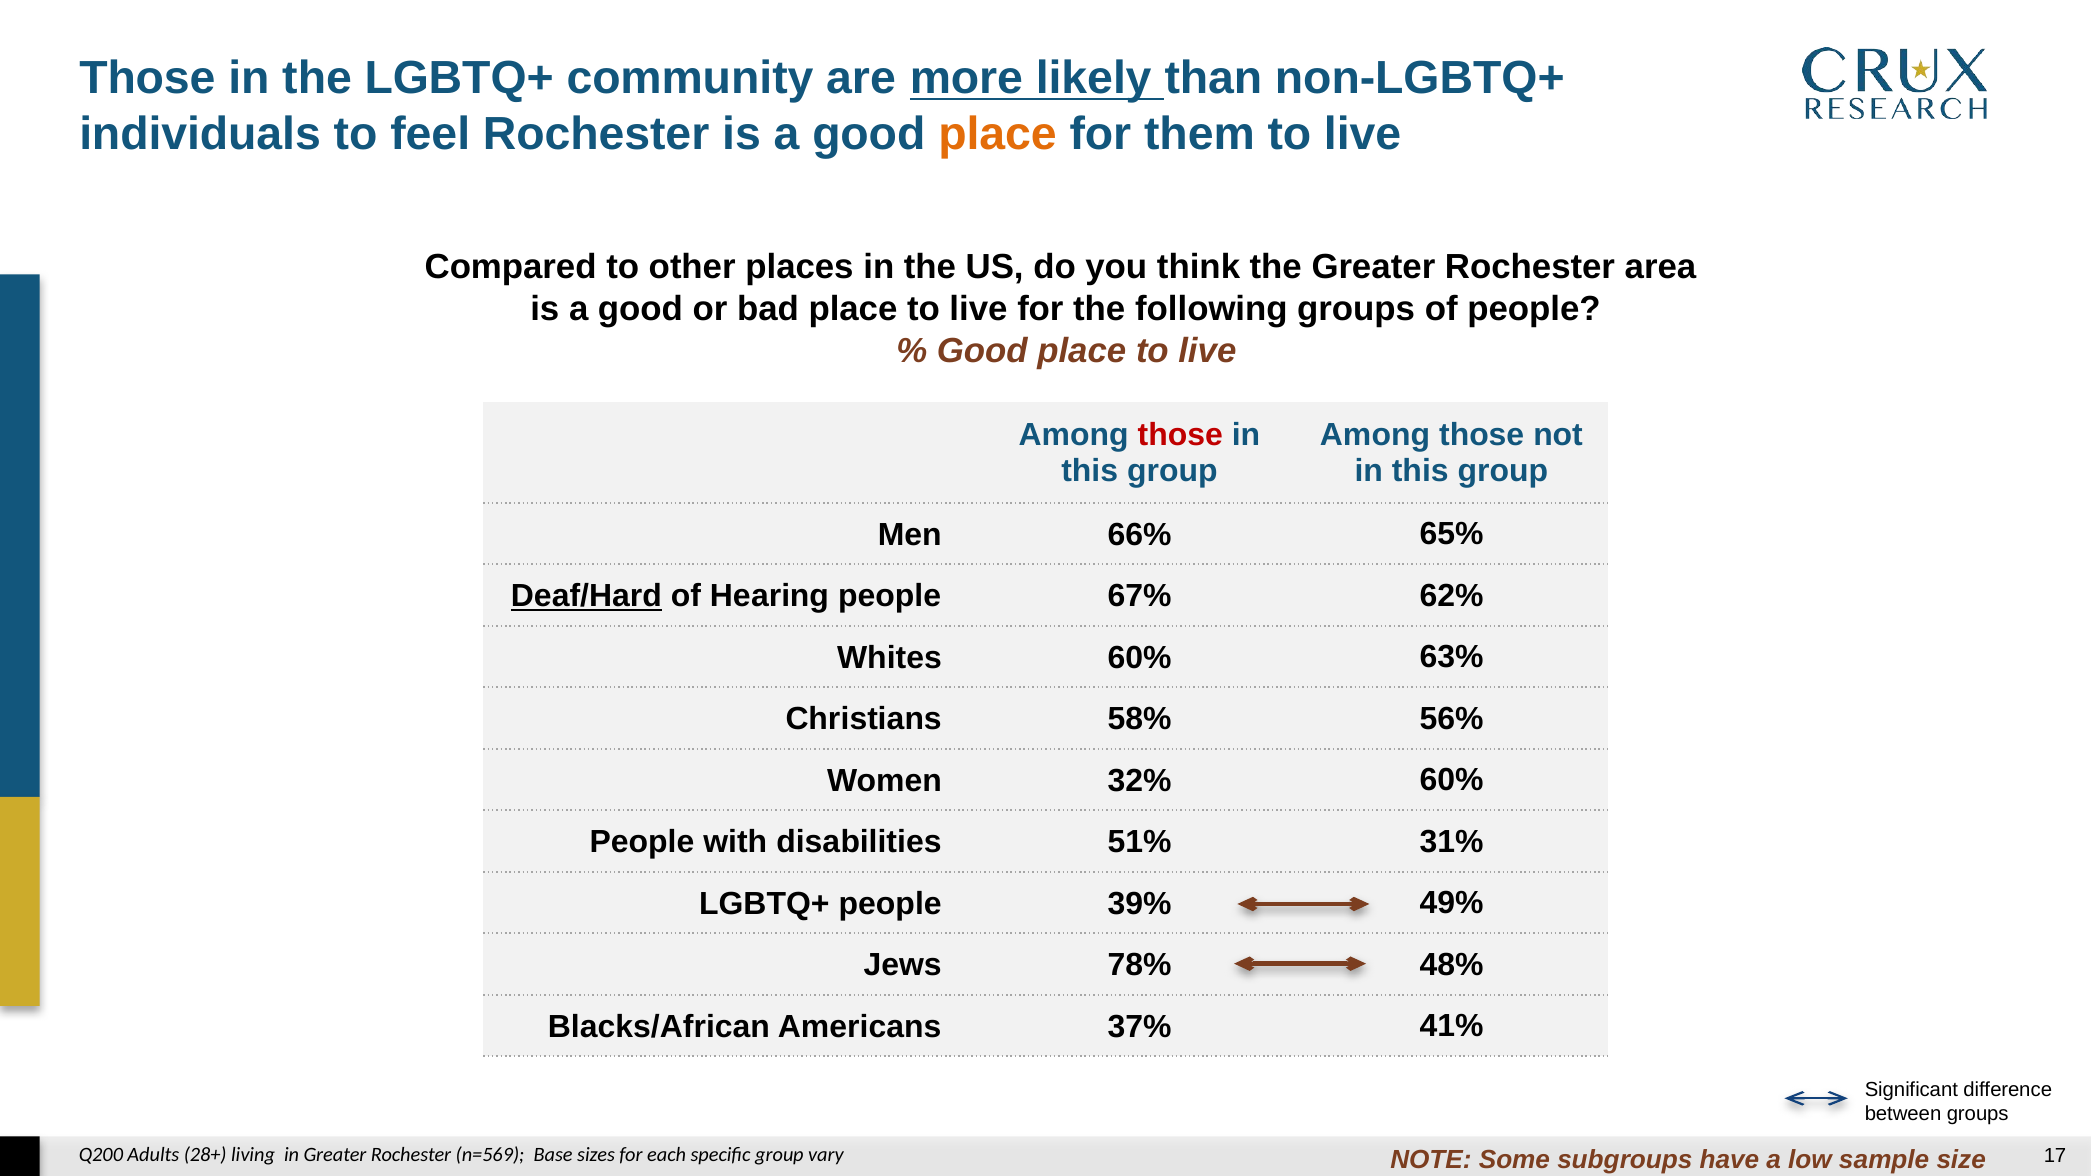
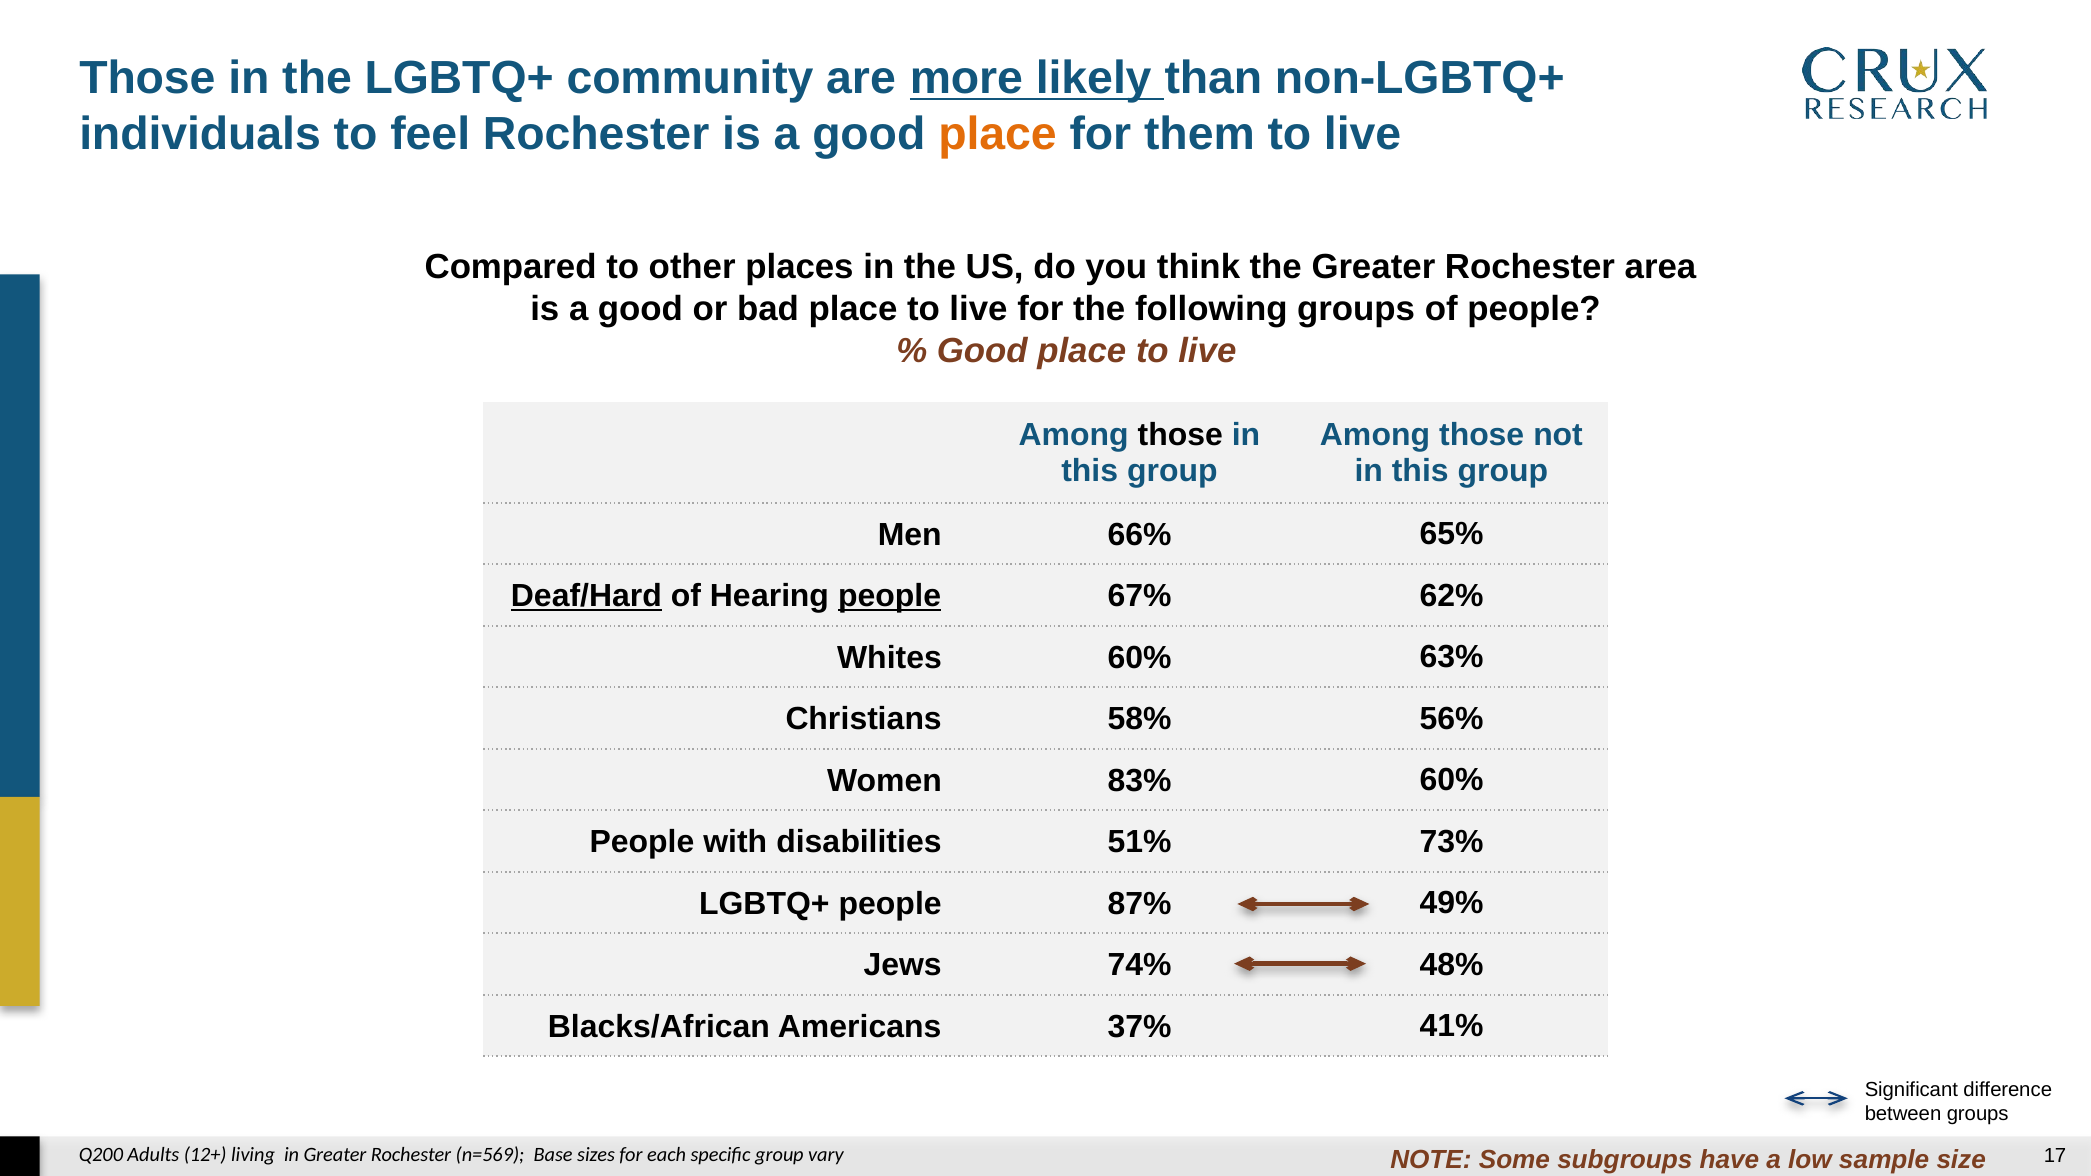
those at (1180, 435) colour: red -> black
people at (890, 597) underline: none -> present
32%: 32% -> 83%
31%: 31% -> 73%
39%: 39% -> 87%
78%: 78% -> 74%
28+: 28+ -> 12+
